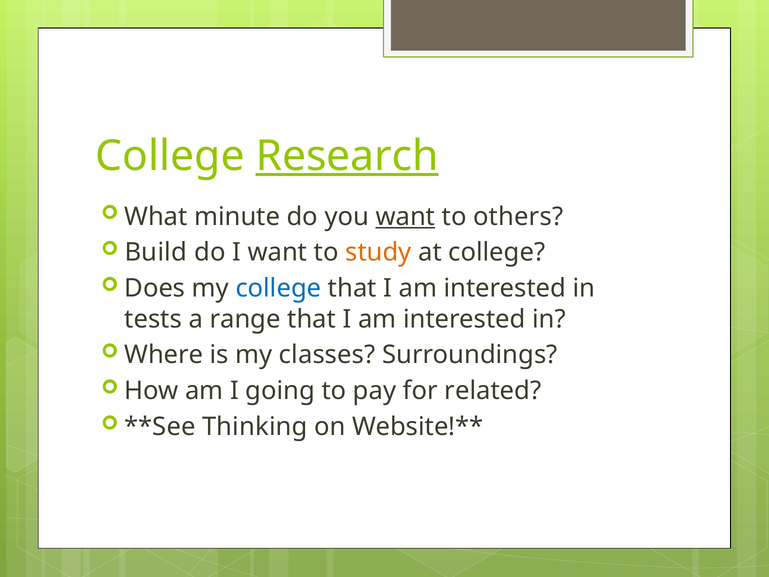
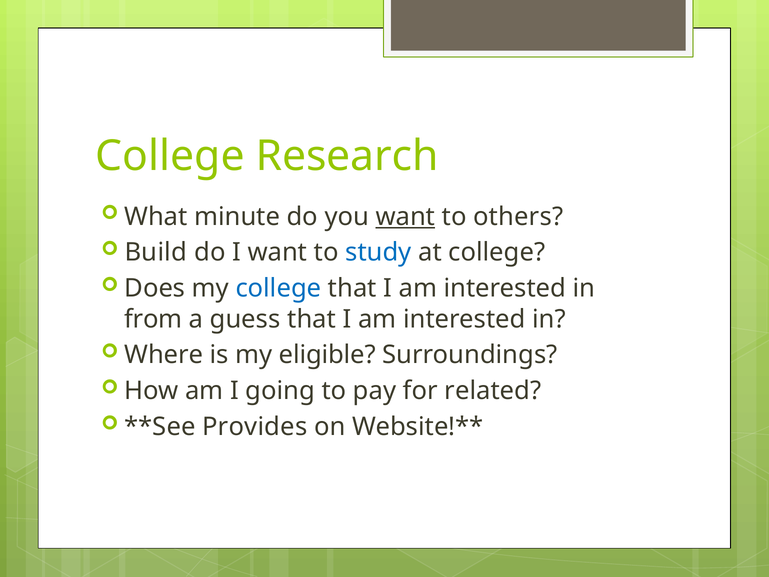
Research underline: present -> none
study colour: orange -> blue
tests: tests -> from
range: range -> guess
classes: classes -> eligible
Thinking: Thinking -> Provides
